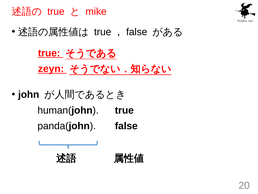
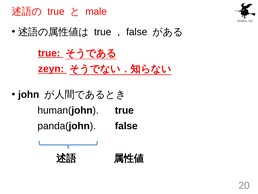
mike: mike -> male
